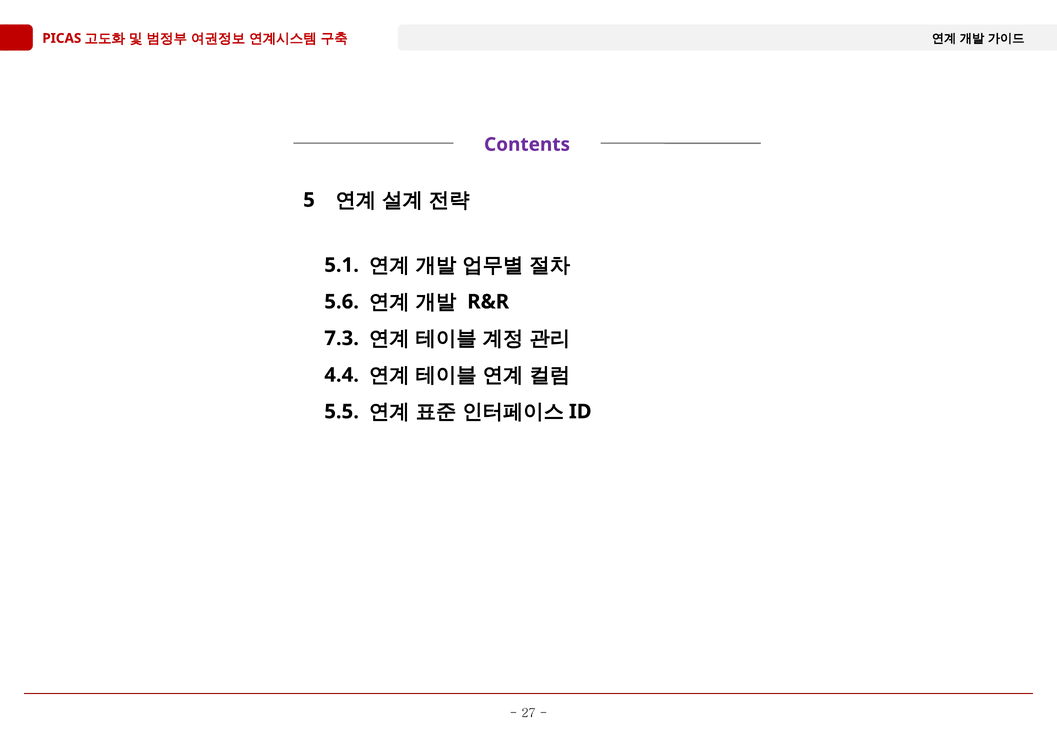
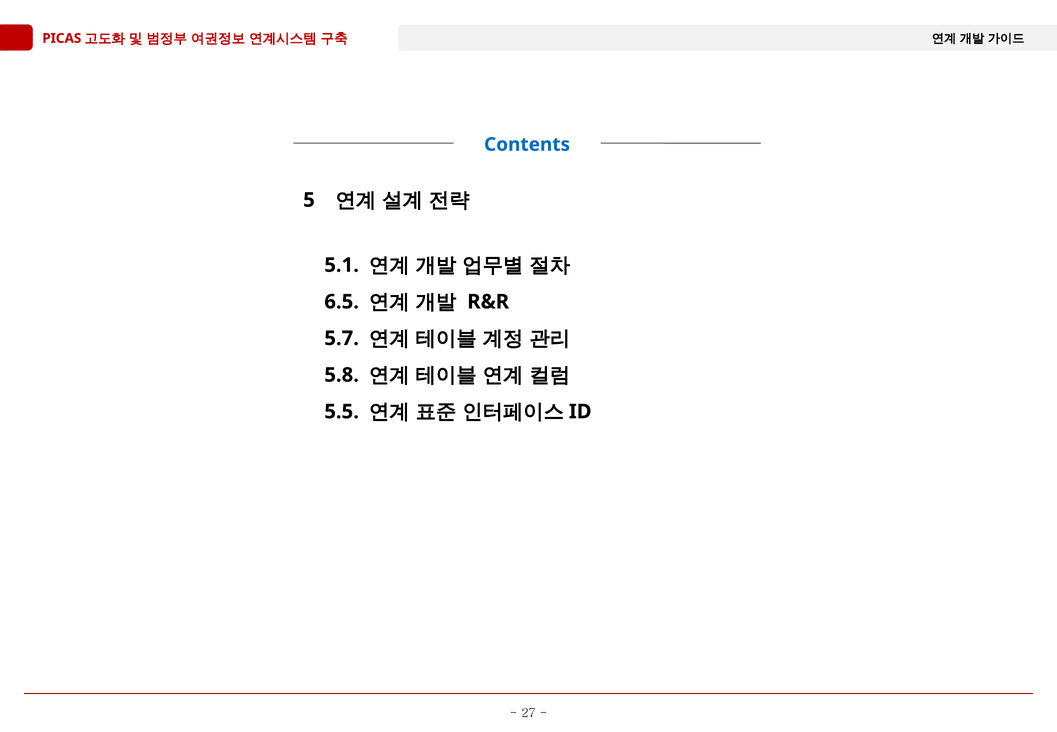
Contents colour: purple -> blue
5.6: 5.6 -> 6.5
7.3: 7.3 -> 5.7
4.4: 4.4 -> 5.8
